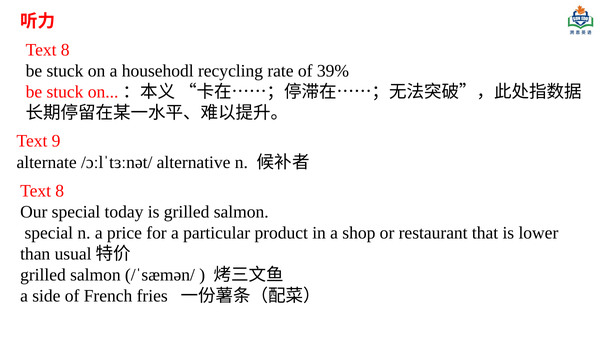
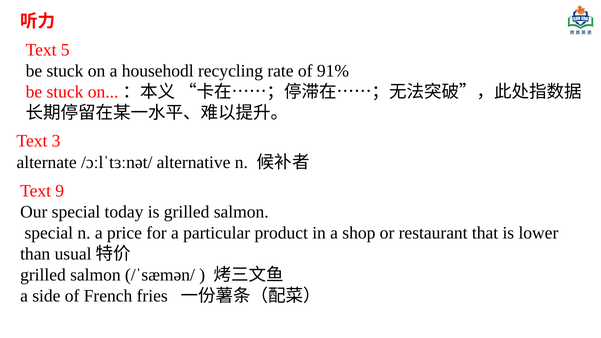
8 at (65, 50): 8 -> 5
39%: 39% -> 91%
9: 9 -> 3
8 at (60, 191): 8 -> 9
